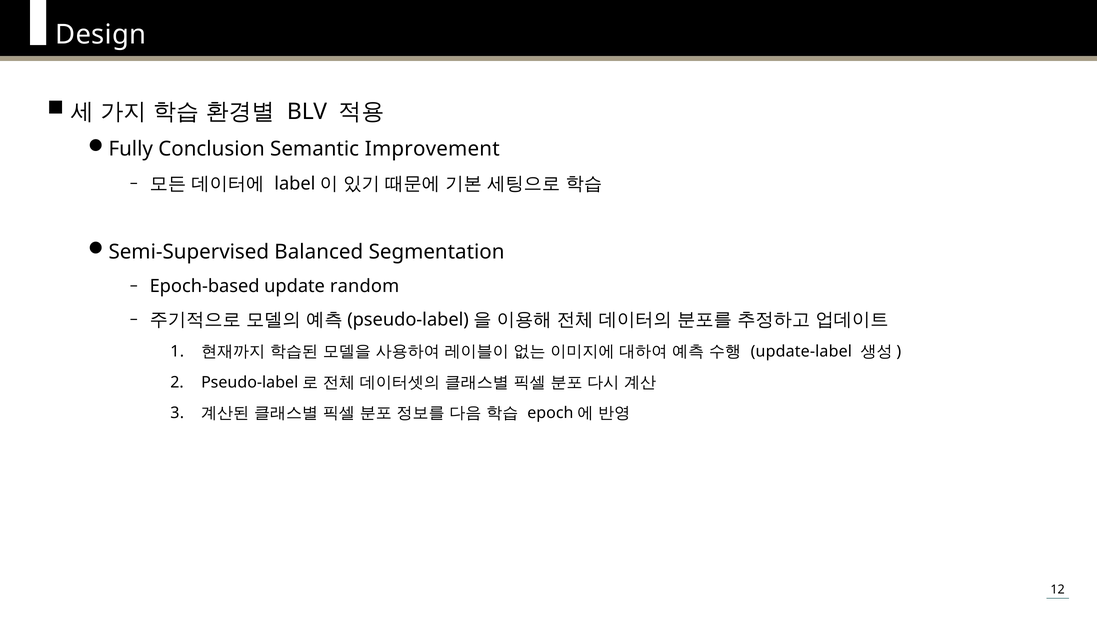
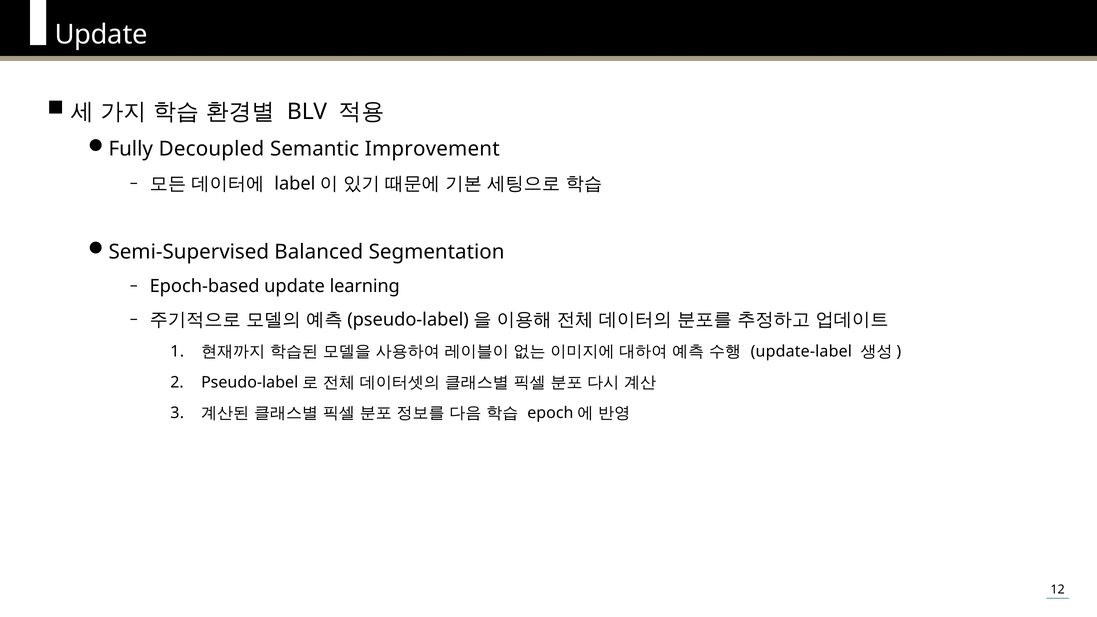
Design at (101, 35): Design -> Update
Conclusion: Conclusion -> Decoupled
random: random -> learning
